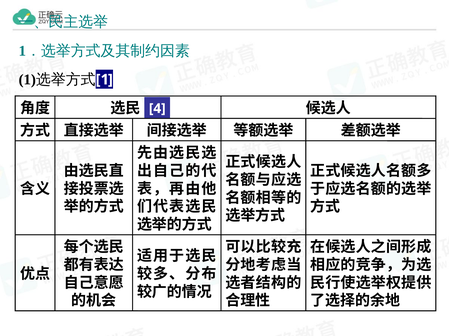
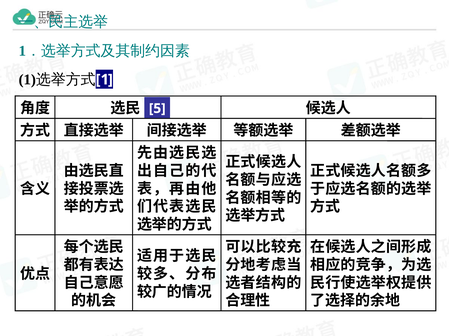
4: 4 -> 5
